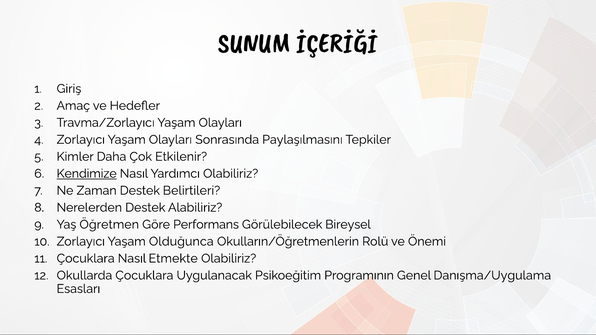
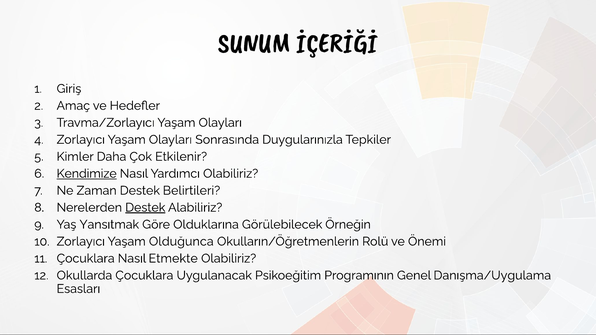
Paylaşılmasını: Paylaşılmasını -> Duygularınızla
Destek at (145, 208) underline: none -> present
Öğretmen: Öğretmen -> Yansıtmak
Performans: Performans -> Olduklarına
Bireysel: Bireysel -> Örneğin
